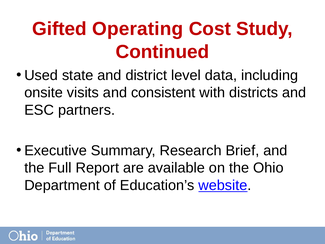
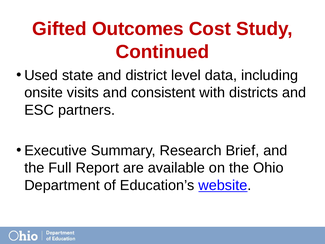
Operating: Operating -> Outcomes
